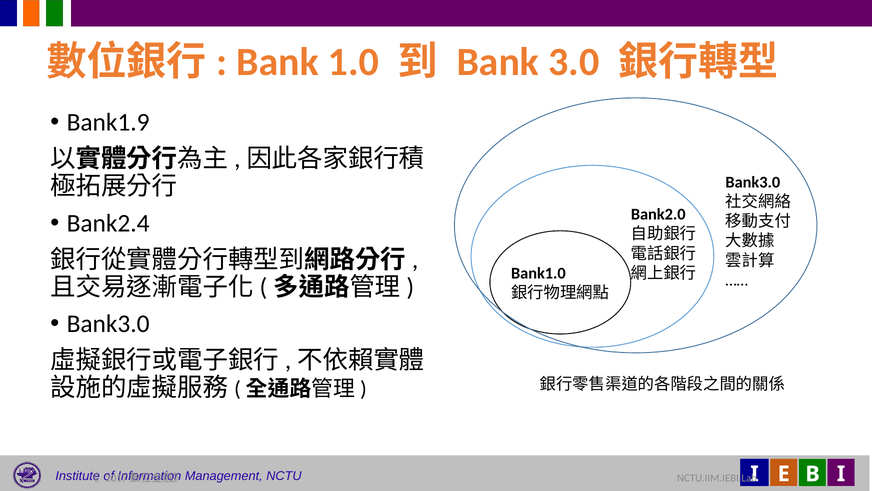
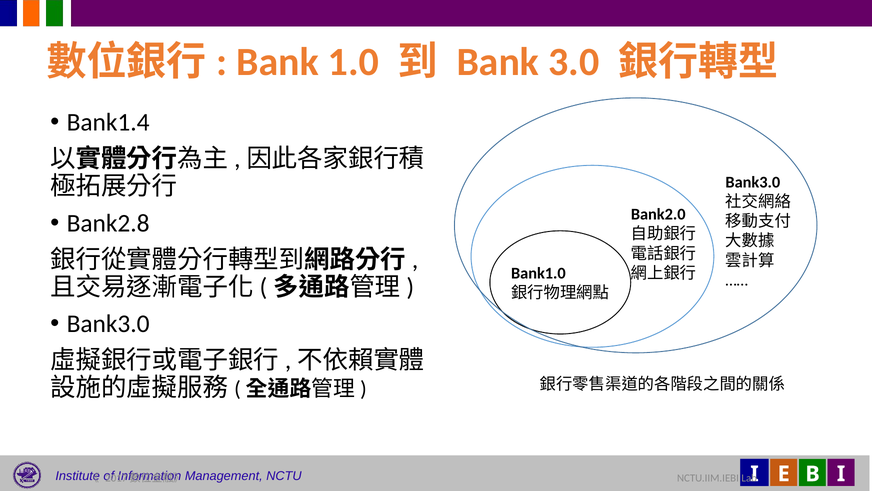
Bank1.9: Bank1.9 -> Bank1.4
Bank2.4: Bank2.4 -> Bank2.8
